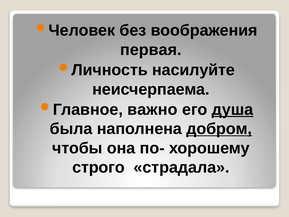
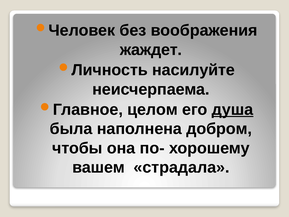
первая: первая -> жаждет
важно: важно -> целом
добром underline: present -> none
строго: строго -> вашем
